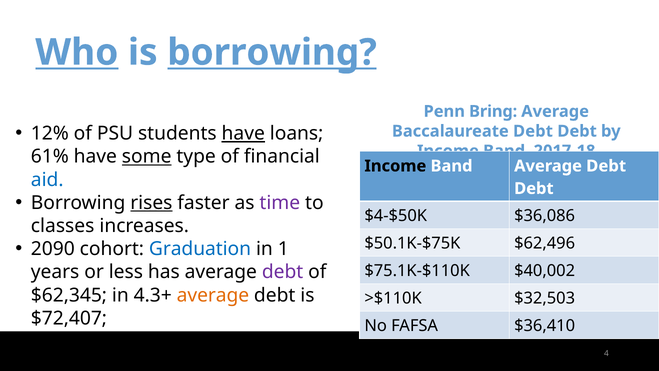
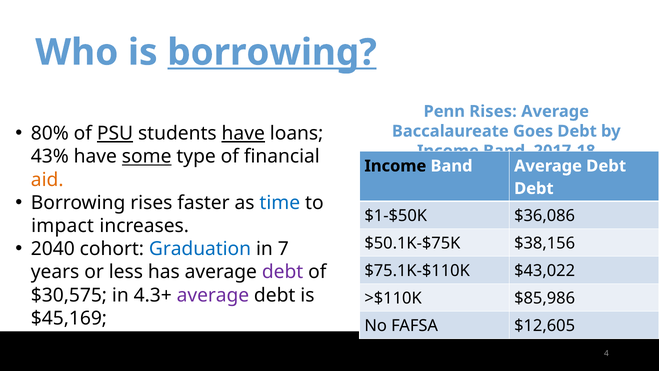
Who underline: present -> none
Penn Bring: Bring -> Rises
12%: 12% -> 80%
PSU underline: none -> present
Baccalaureate Debt: Debt -> Goes
61%: 61% -> 43%
aid colour: blue -> orange
rises at (151, 203) underline: present -> none
time colour: purple -> blue
$4-$50K: $4-$50K -> $1-$50K
classes: classes -> impact
$62,496: $62,496 -> $38,156
2090: 2090 -> 2040
1: 1 -> 7
$40,002: $40,002 -> $43,022
$62,345: $62,345 -> $30,575
average at (213, 295) colour: orange -> purple
$32,503: $32,503 -> $85,986
$72,407: $72,407 -> $45,169
$36,410: $36,410 -> $12,605
